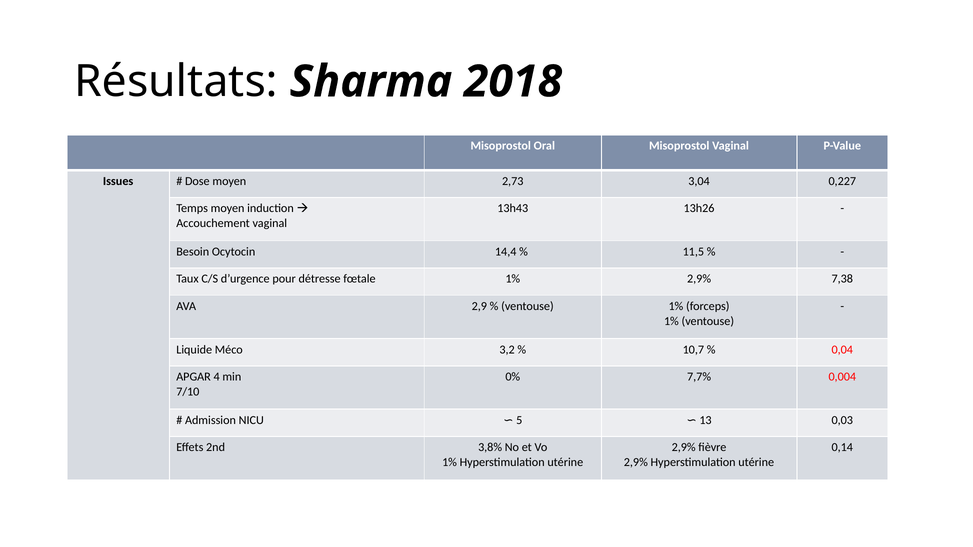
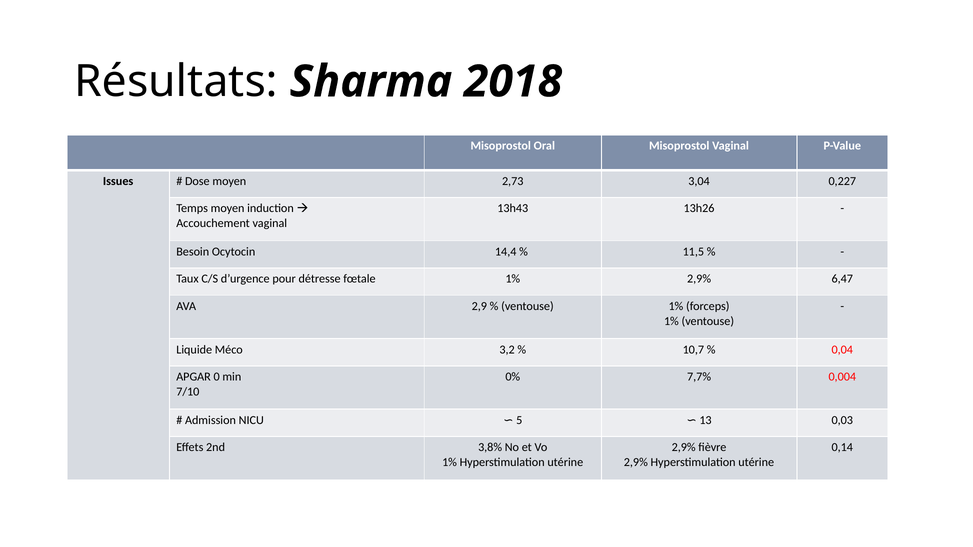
7,38: 7,38 -> 6,47
4: 4 -> 0
